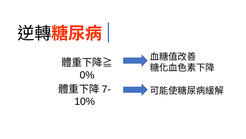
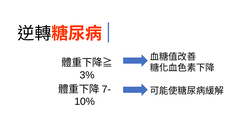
0%: 0% -> 3%
